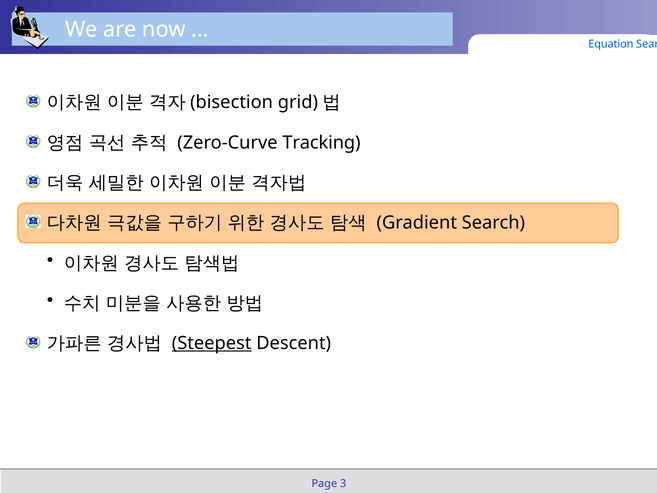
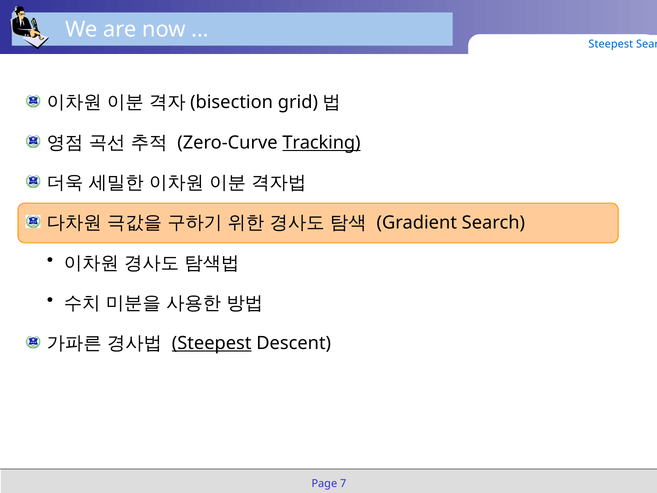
Equation at (611, 44): Equation -> Steepest
Tracking underline: none -> present
3: 3 -> 7
